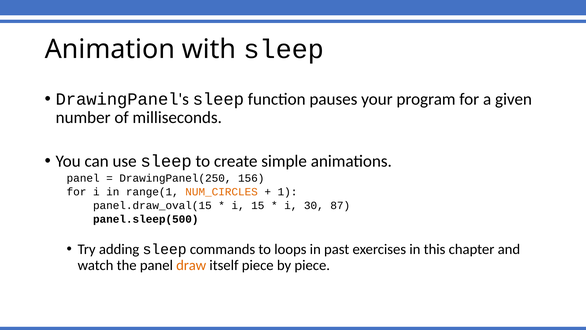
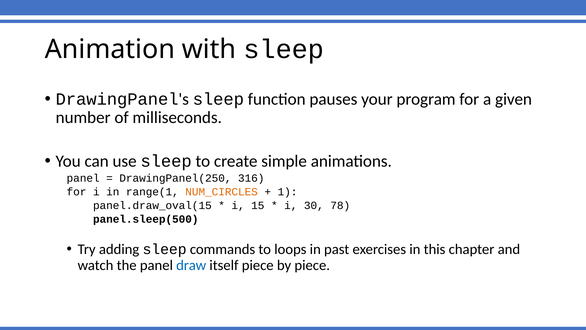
156: 156 -> 316
87: 87 -> 78
draw colour: orange -> blue
